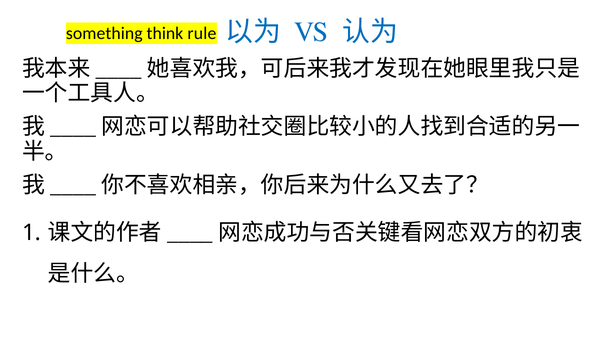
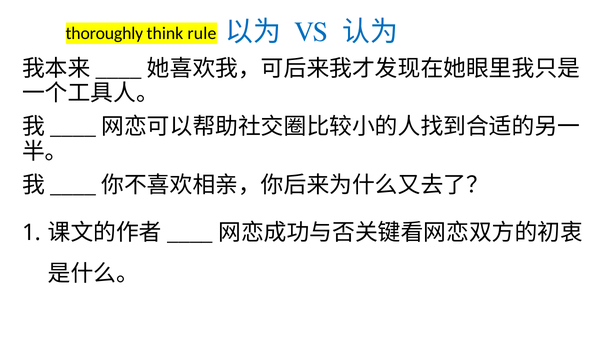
something: something -> thoroughly
